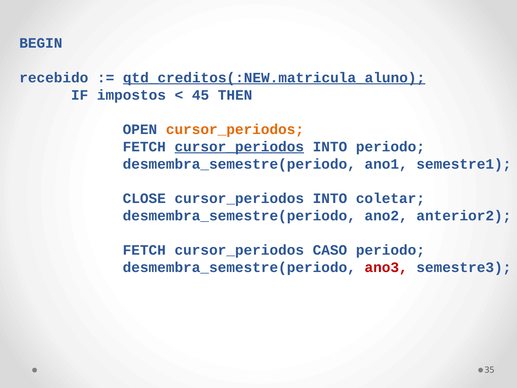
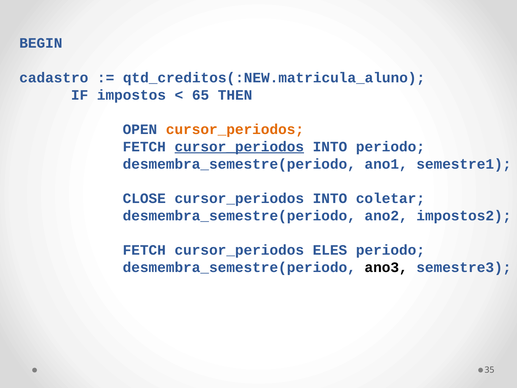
recebido: recebido -> cadastro
qtd_creditos(:NEW.matricula_aluno underline: present -> none
45: 45 -> 65
anterior2: anterior2 -> impostos2
CASO: CASO -> ELES
ano3 colour: red -> black
